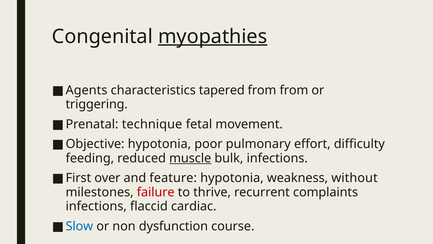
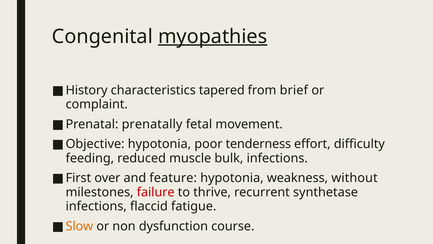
Agents: Agents -> History
from from: from -> brief
triggering: triggering -> complaint
technique: technique -> prenatally
pulmonary: pulmonary -> tenderness
muscle underline: present -> none
complaints: complaints -> synthetase
cardiac: cardiac -> fatigue
Slow colour: blue -> orange
